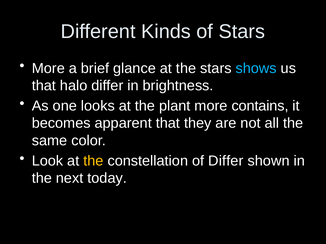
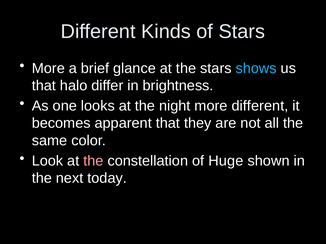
plant: plant -> night
more contains: contains -> different
the at (93, 161) colour: yellow -> pink
of Differ: Differ -> Huge
